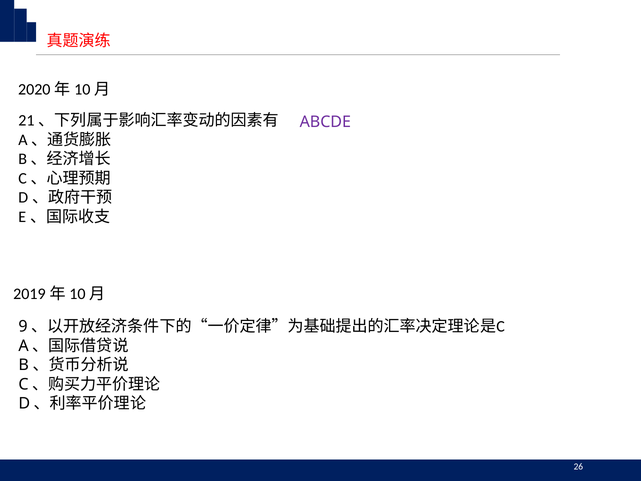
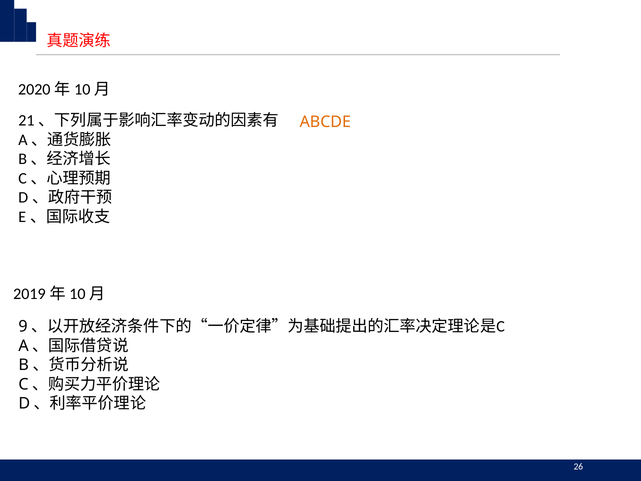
ABCDE colour: purple -> orange
